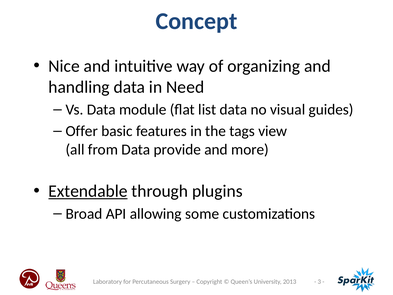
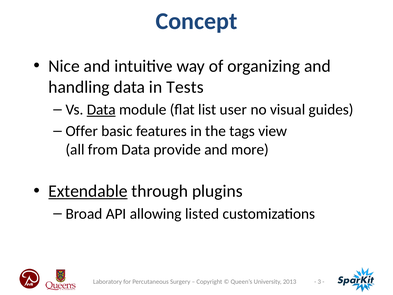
Need: Need -> Tests
Data at (101, 110) underline: none -> present
list data: data -> user
some: some -> listed
